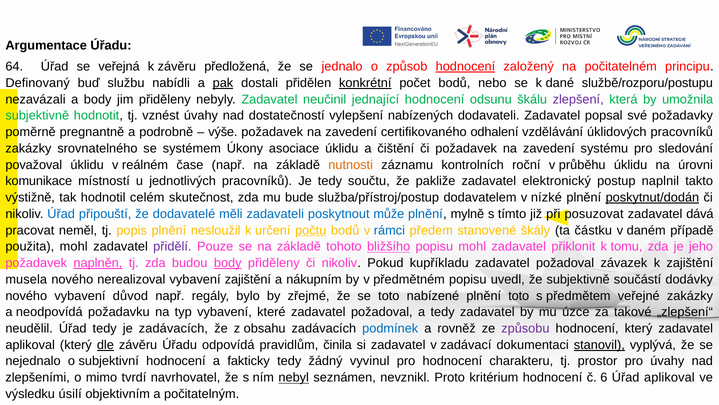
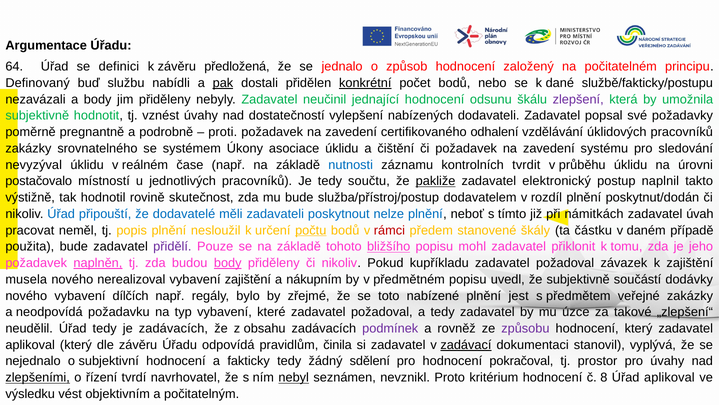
veřejná: veřejná -> definici
hodnocení at (465, 67) underline: present -> none
službě/rozporu/postupu: službě/rozporu/postupu -> službě/fakticky/postupu
výše: výše -> proti
považoval: považoval -> nevyzýval
nutnosti colour: orange -> blue
roční: roční -> tvrdit
komunikace: komunikace -> postačovalo
pakliže underline: none -> present
celém: celém -> rovině
nízké: nízké -> rozdíl
poskytnut/dodán underline: present -> none
může: může -> nelze
mylně: mylně -> neboť
posuzovat: posuzovat -> námitkách
dává: dává -> úvah
rámci colour: blue -> red
použita mohl: mohl -> bude
důvod: důvod -> dílčích
plnění toto: toto -> jest
podmínek colour: blue -> purple
dle underline: present -> none
zadávací underline: none -> present
stanovil underline: present -> none
vyvinul: vyvinul -> sdělení
charakteru: charakteru -> pokračoval
zlepšeními underline: none -> present
mimo: mimo -> řízení
6: 6 -> 8
úsilí: úsilí -> vést
